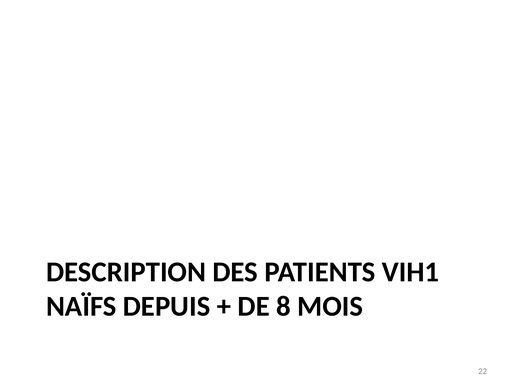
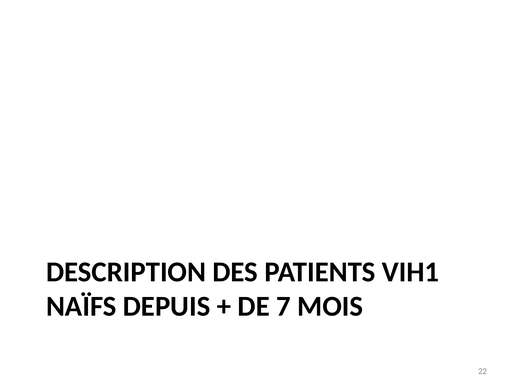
8: 8 -> 7
